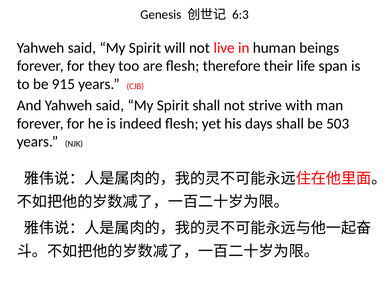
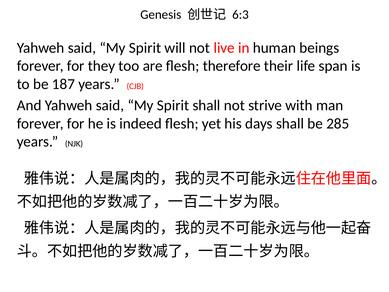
915: 915 -> 187
503: 503 -> 285
